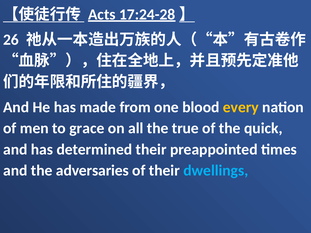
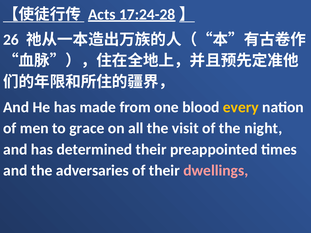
true: true -> visit
quick: quick -> night
dwellings colour: light blue -> pink
